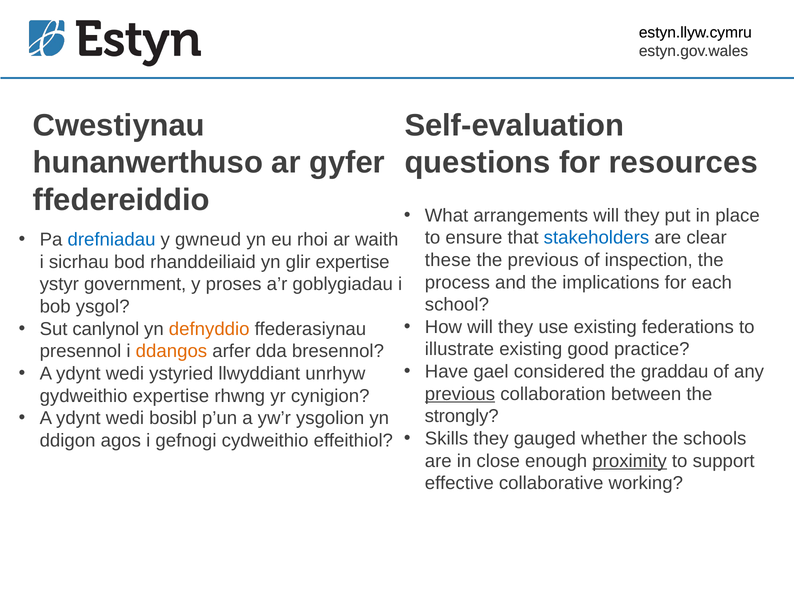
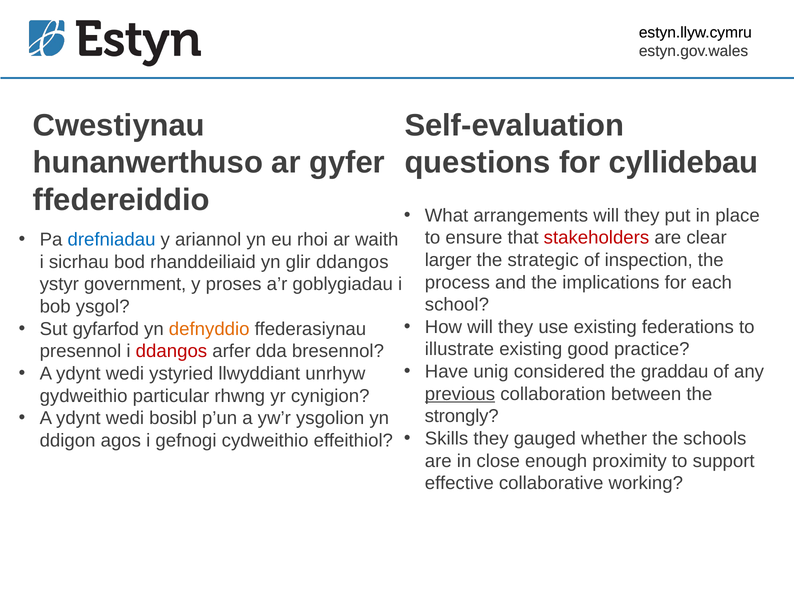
resources: resources -> cyllidebau
stakeholders colour: blue -> red
gwneud: gwneud -> ariannol
these: these -> larger
the previous: previous -> strategic
glir expertise: expertise -> ddangos
canlynol: canlynol -> gyfarfod
ddangos at (171, 352) colour: orange -> red
gael: gael -> unig
gydweithio expertise: expertise -> particular
proximity underline: present -> none
